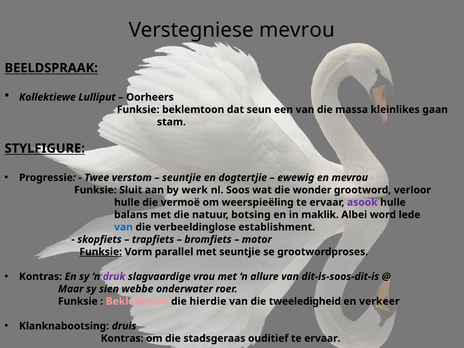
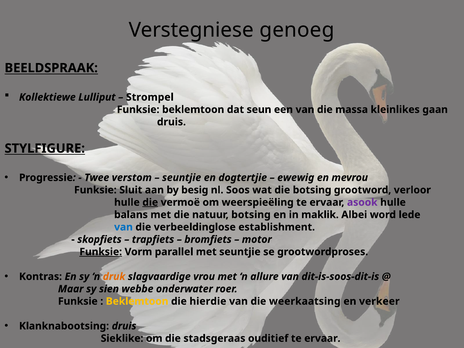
Verstegniese mevrou: mevrou -> genoeg
Oorheers: Oorheers -> Strompel
stam at (171, 122): stam -> druis
werk: werk -> besig
die wonder: wonder -> botsing
die at (150, 202) underline: none -> present
druk colour: purple -> orange
Beklemtoon at (137, 301) colour: pink -> yellow
tweeledigheid: tweeledigheid -> weerkaatsing
Kontras at (122, 338): Kontras -> Sieklike
